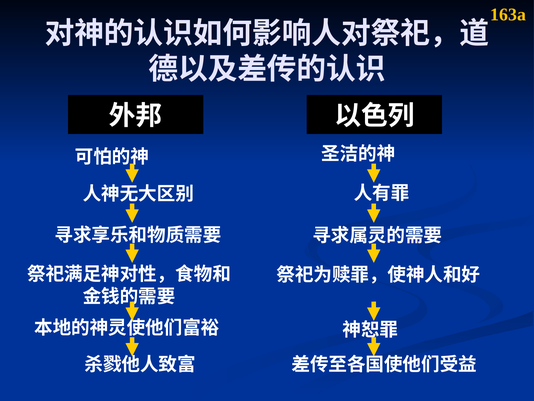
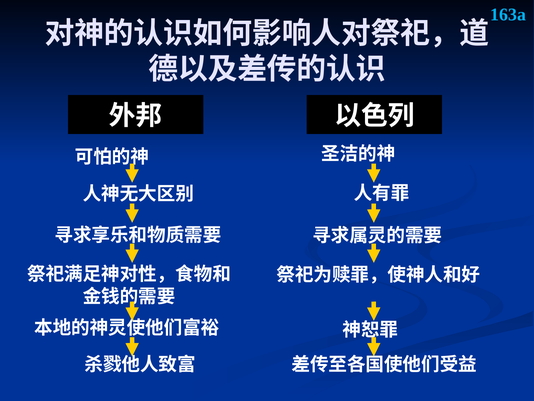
163a colour: yellow -> light blue
